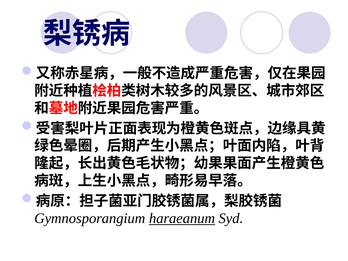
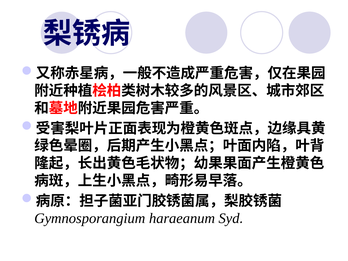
haraeanum underline: present -> none
